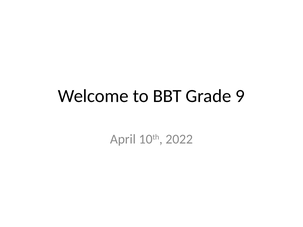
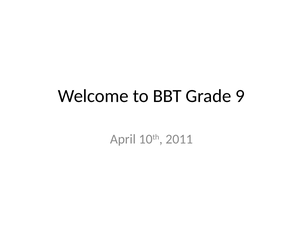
2022: 2022 -> 2011
